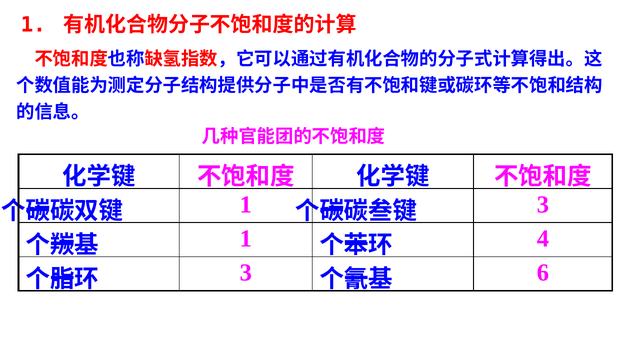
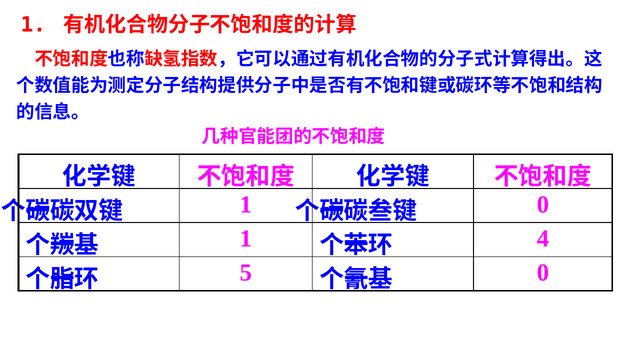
3 at (543, 204): 3 -> 0
3 at (246, 272): 3 -> 5
6 at (543, 272): 6 -> 0
